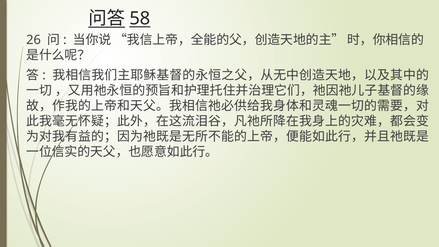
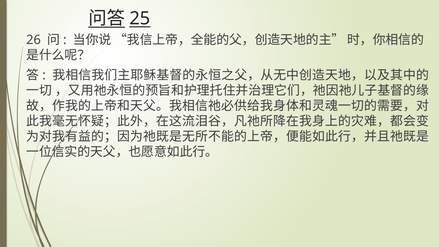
58: 58 -> 25
